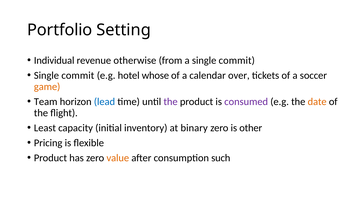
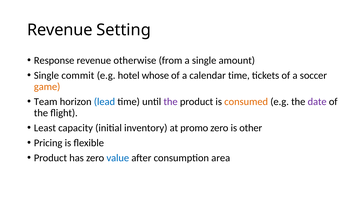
Portfolio at (60, 30): Portfolio -> Revenue
Individual: Individual -> Response
a single commit: commit -> amount
calendar over: over -> time
consumed colour: purple -> orange
date colour: orange -> purple
binary: binary -> promo
value colour: orange -> blue
such: such -> area
